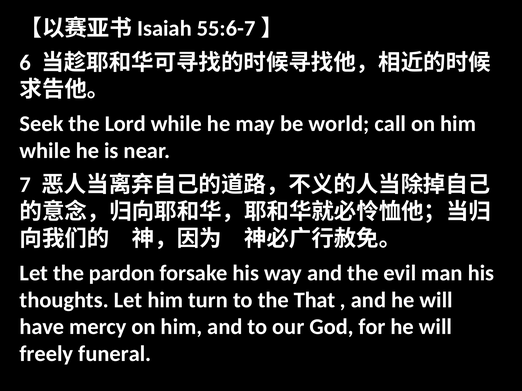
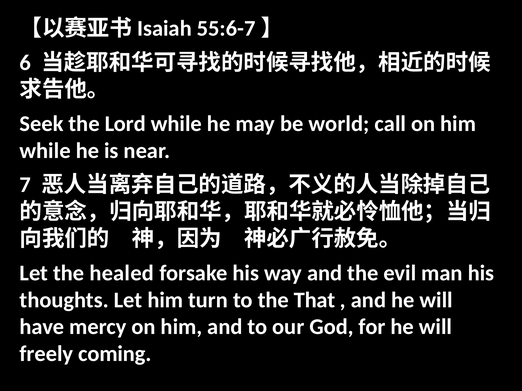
pardon: pardon -> healed
funeral: funeral -> coming
